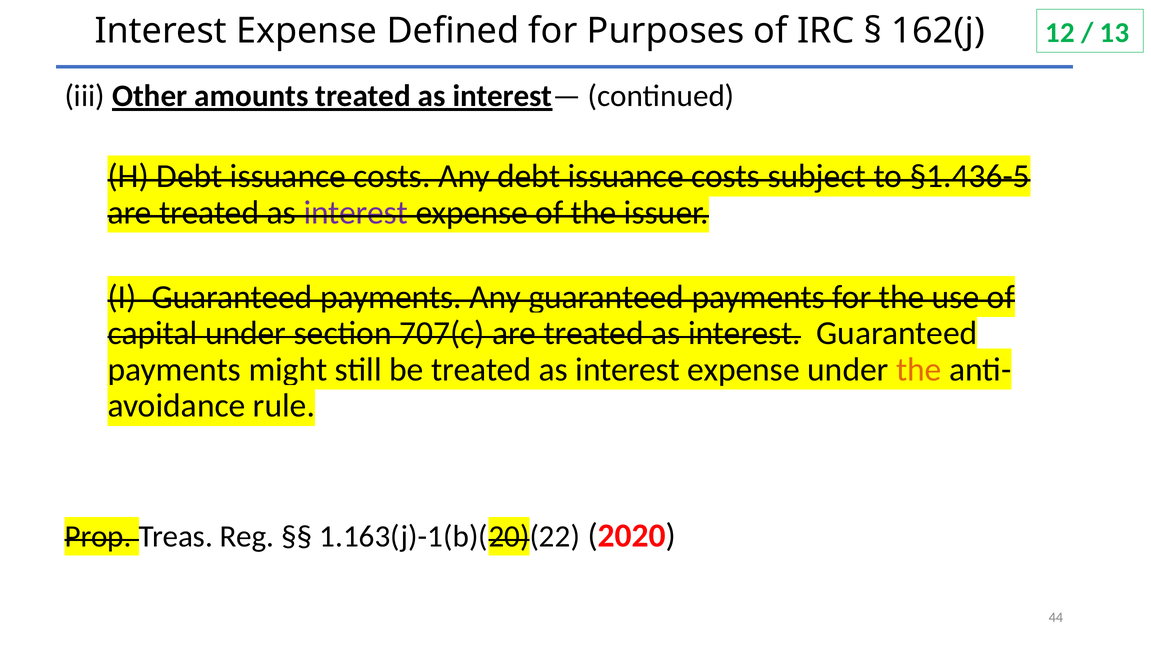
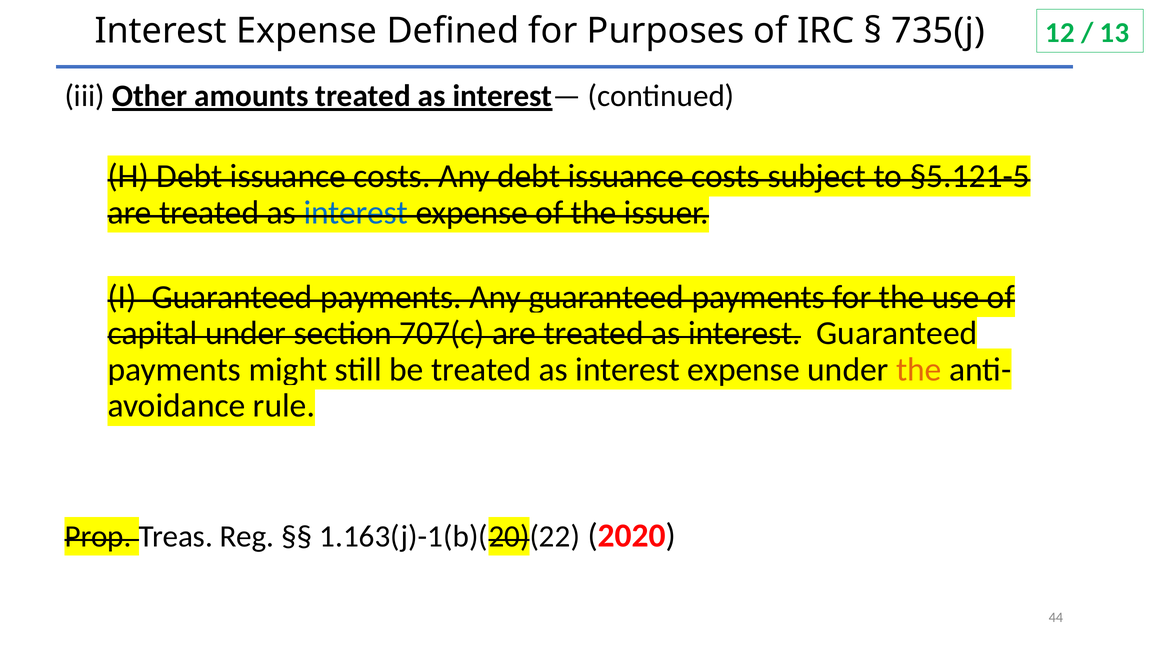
162(j: 162(j -> 735(j
§1.436-5: §1.436-5 -> §5.121-5
interest at (356, 213) colour: purple -> blue
